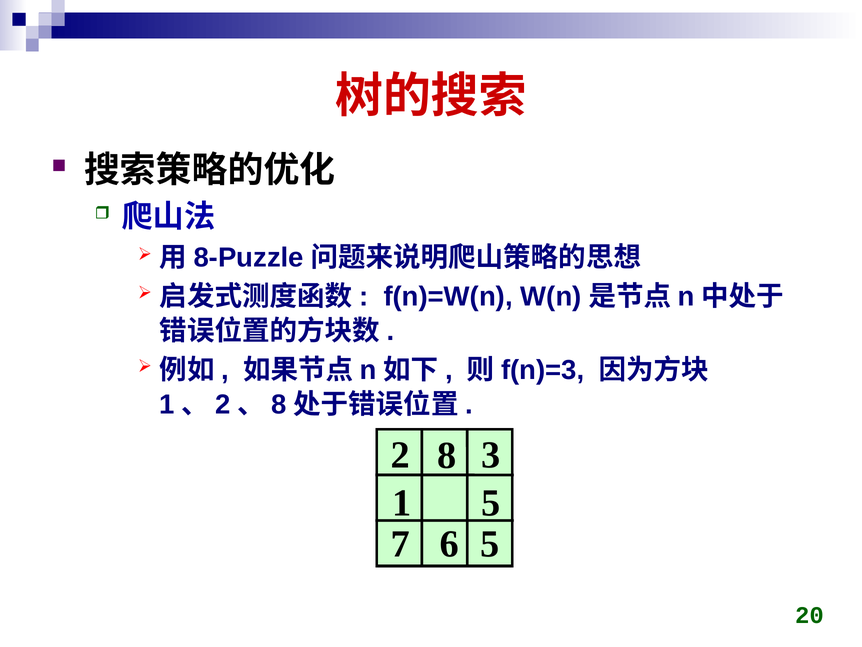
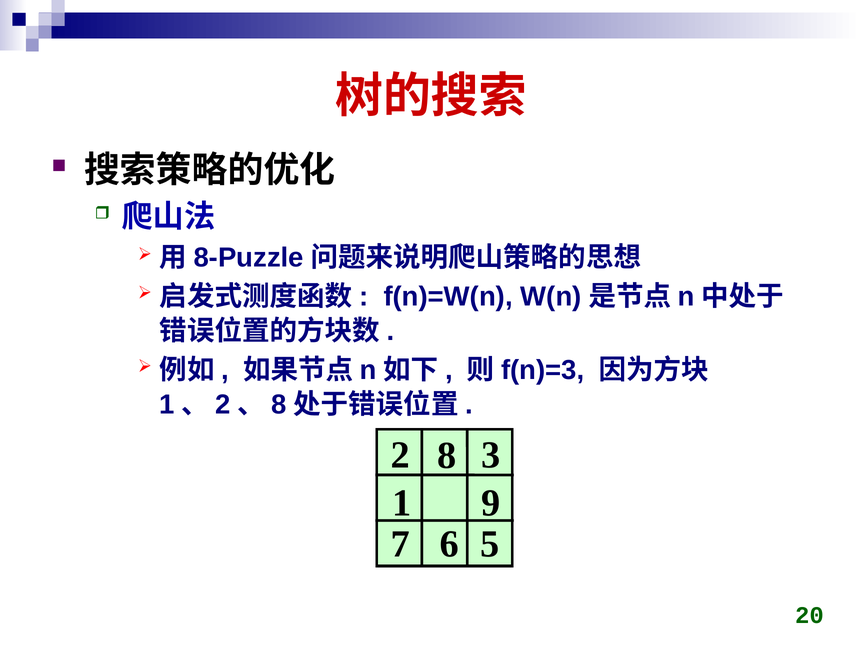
1 5: 5 -> 9
